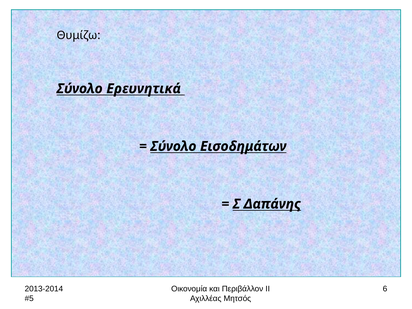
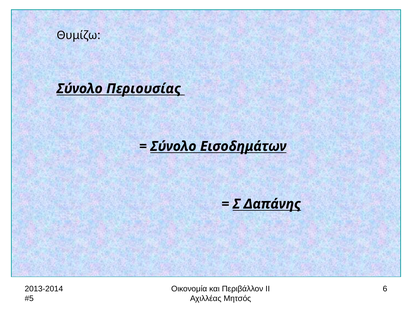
Ερευνητικά: Ερευνητικά -> Περιουσίας
